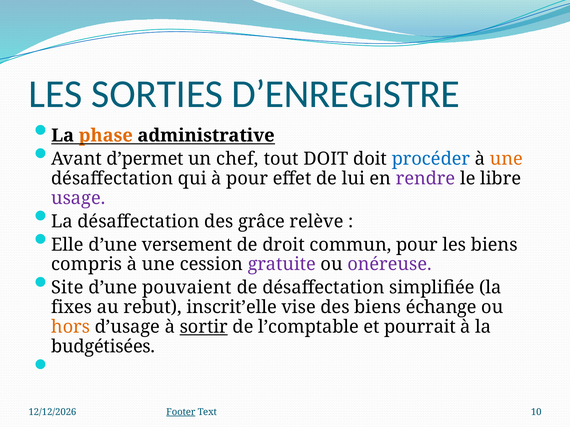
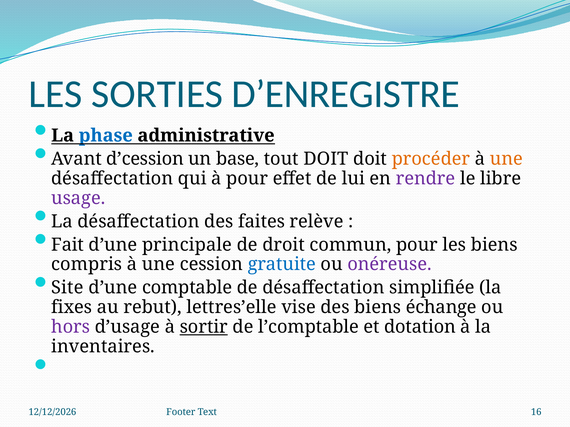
phase colour: orange -> blue
d’permet: d’permet -> d’cession
chef: chef -> base
procéder colour: blue -> orange
grâce: grâce -> faites
Elle: Elle -> Fait
versement: versement -> principale
gratuite colour: purple -> blue
pouvaient: pouvaient -> comptable
inscrit’elle: inscrit’elle -> lettres’elle
hors colour: orange -> purple
pourrait: pourrait -> dotation
budgétisées: budgétisées -> inventaires
Footer underline: present -> none
10: 10 -> 16
